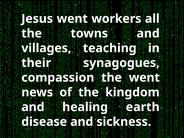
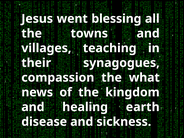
workers: workers -> blessing
the went: went -> what
